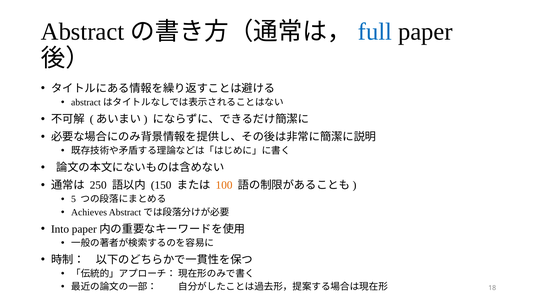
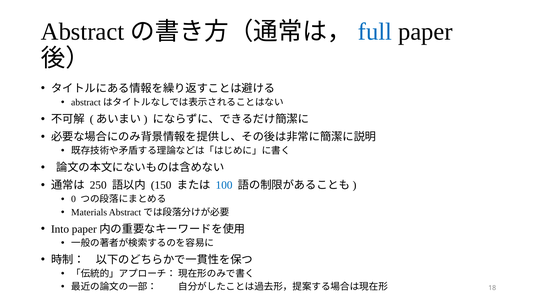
100 colour: orange -> blue
5: 5 -> 0
Achieves: Achieves -> Materials
